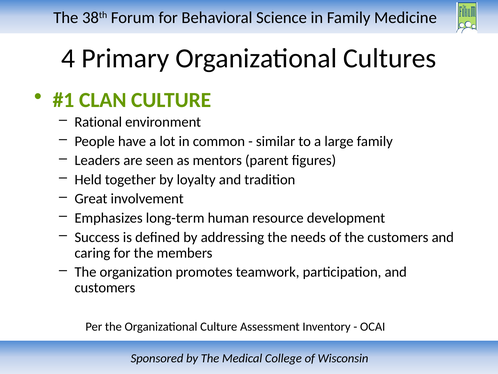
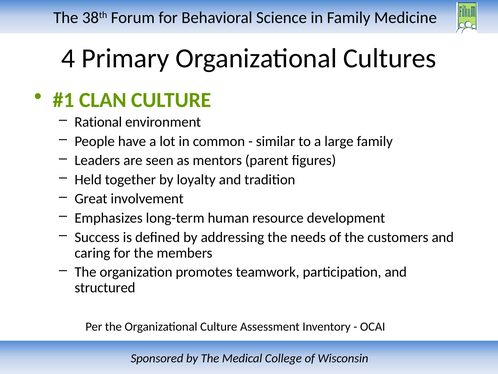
customers at (105, 287): customers -> structured
